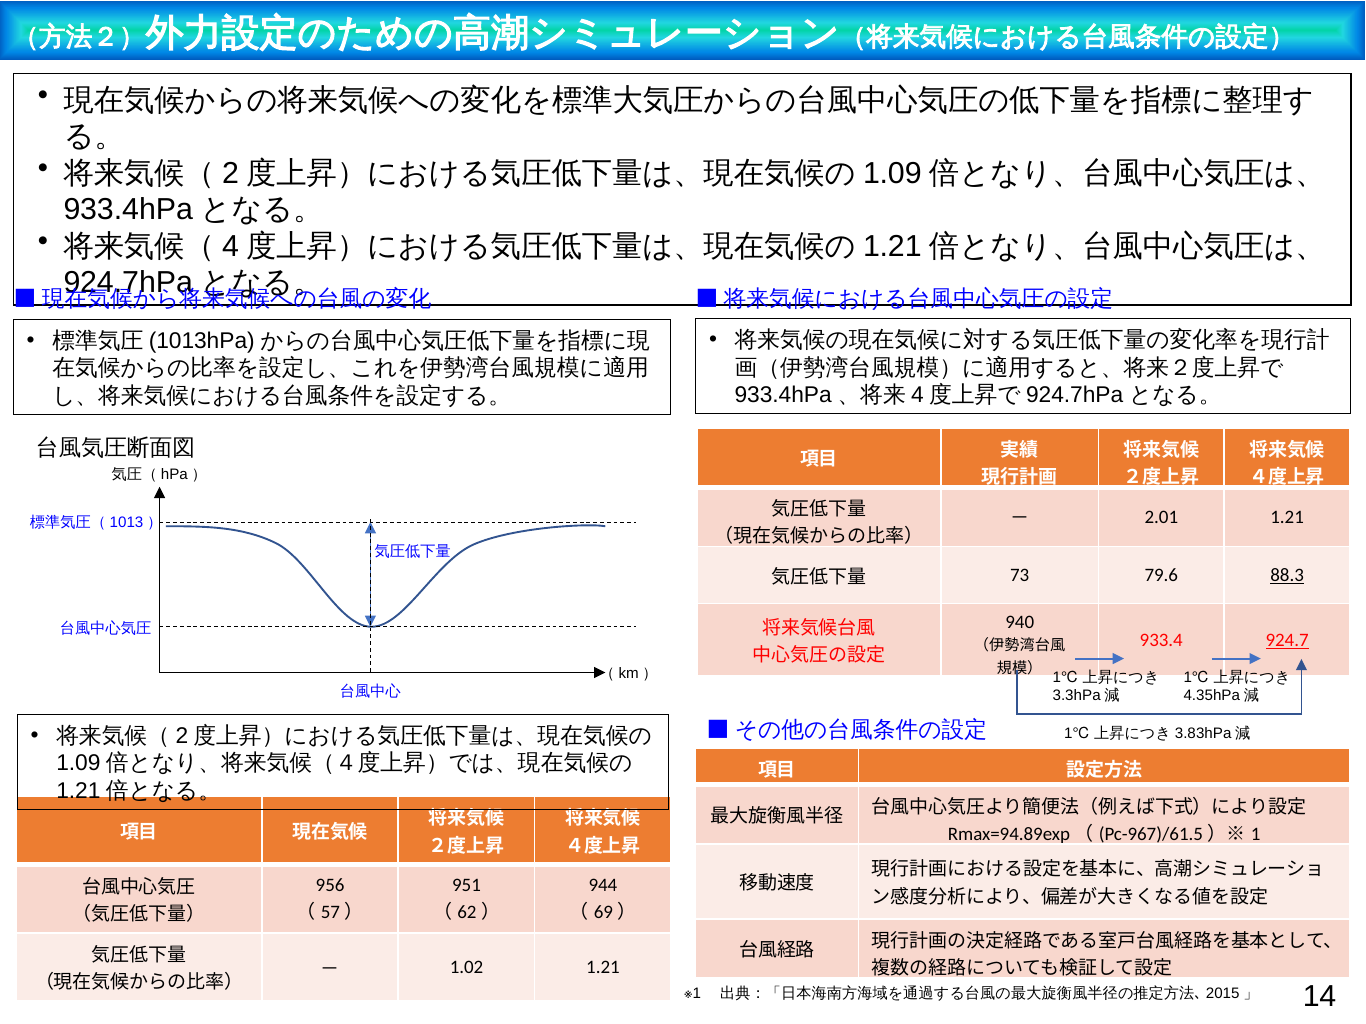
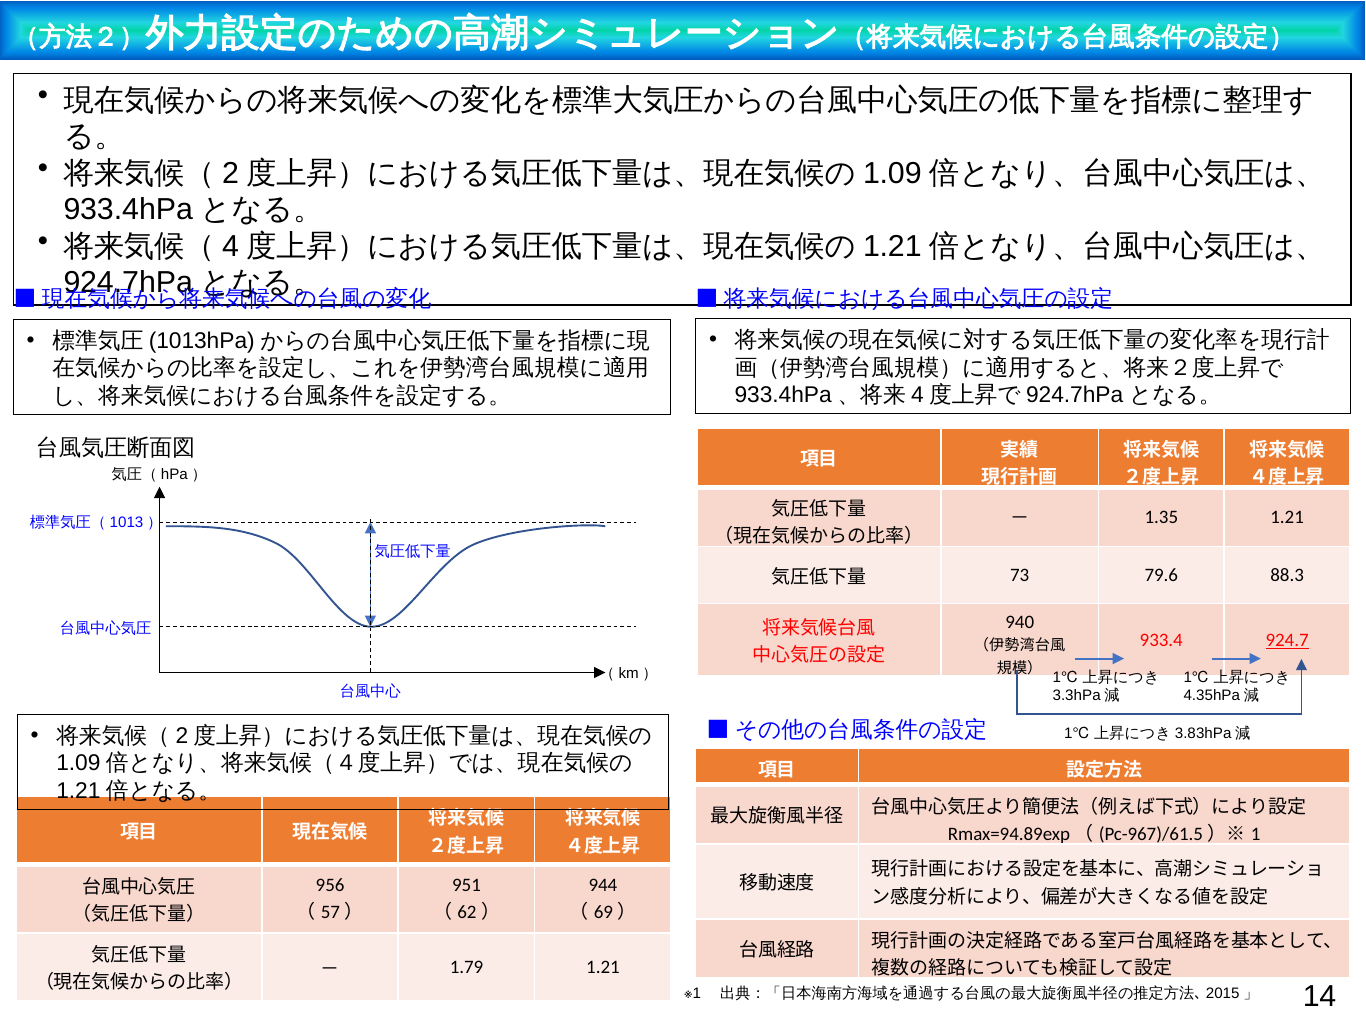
2.01: 2.01 -> 1.35
88.3 underline: present -> none
1.02: 1.02 -> 1.79
